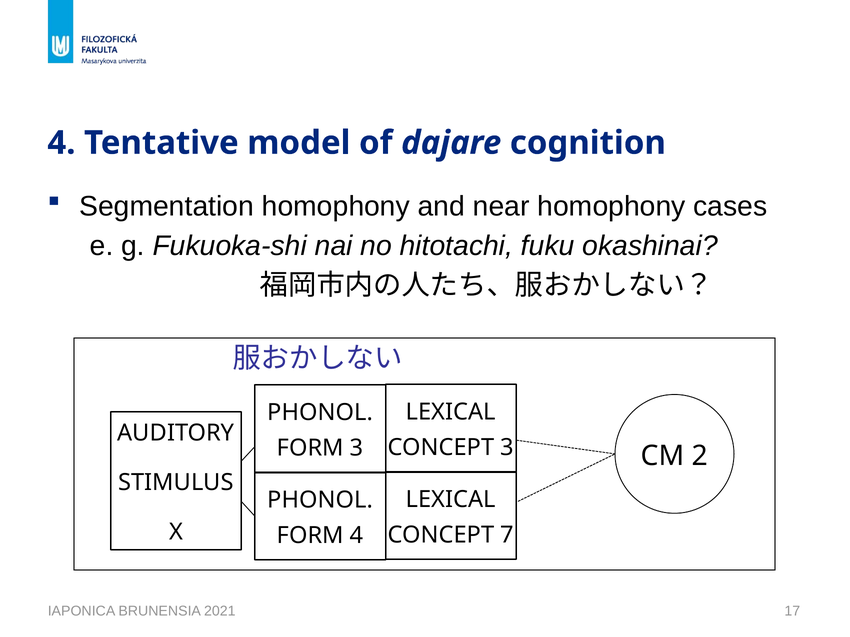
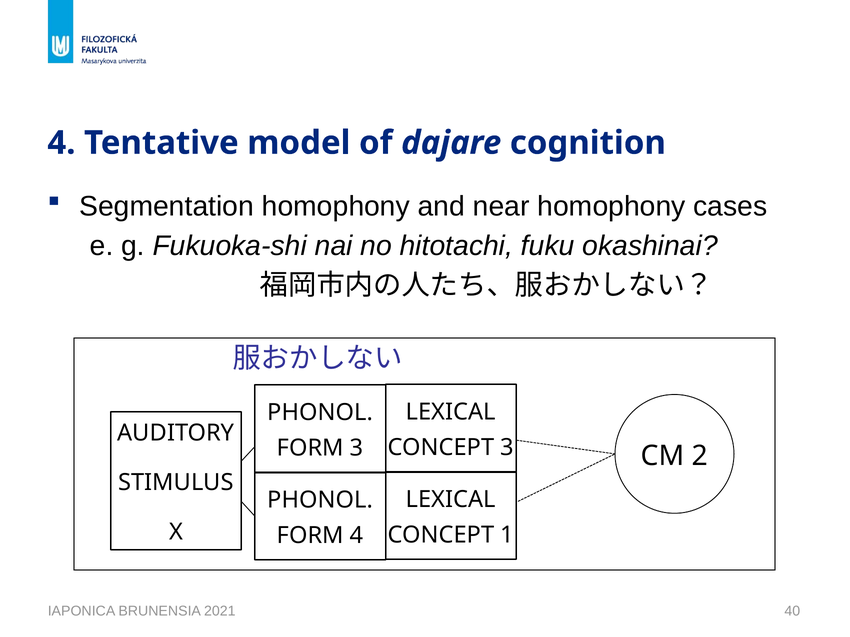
7: 7 -> 1
17: 17 -> 40
